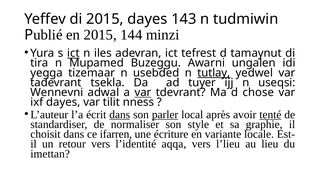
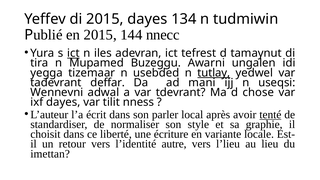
143: 143 -> 134
minzi: minzi -> nnecc
tsekla: tsekla -> deffar
tuyer: tuyer -> mani
var at (143, 92) underline: present -> none
dans at (120, 115) underline: present -> none
parler underline: present -> none
ifarren: ifarren -> liberté
aqqa: aqqa -> autre
